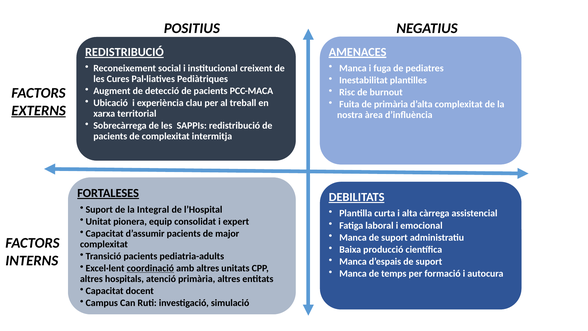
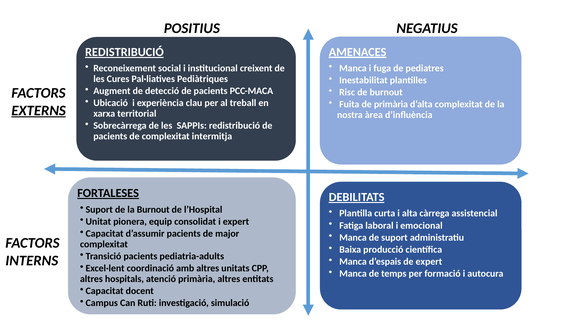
la Integral: Integral -> Burnout
d’espais de suport: suport -> expert
coordinació underline: present -> none
